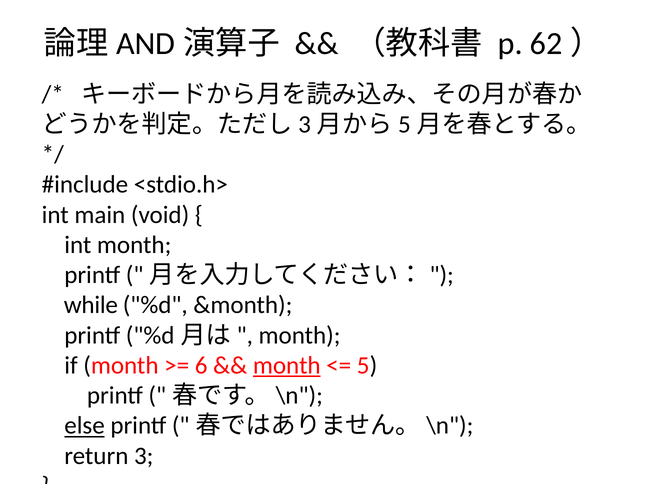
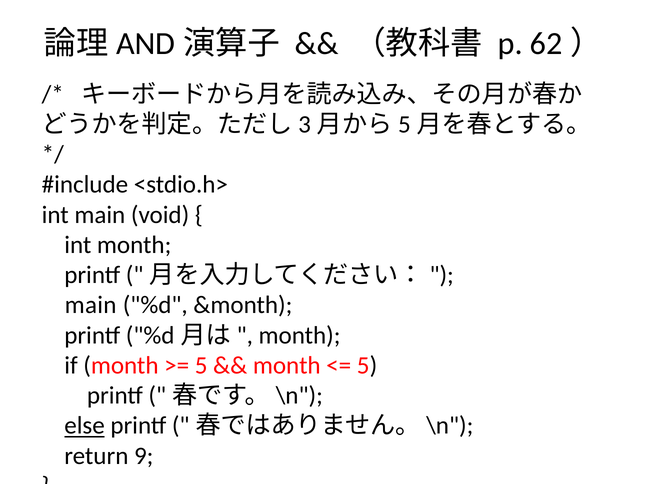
while at (91, 305): while -> main
6 at (201, 365): 6 -> 5
month at (287, 365) underline: present -> none
3: 3 -> 9
